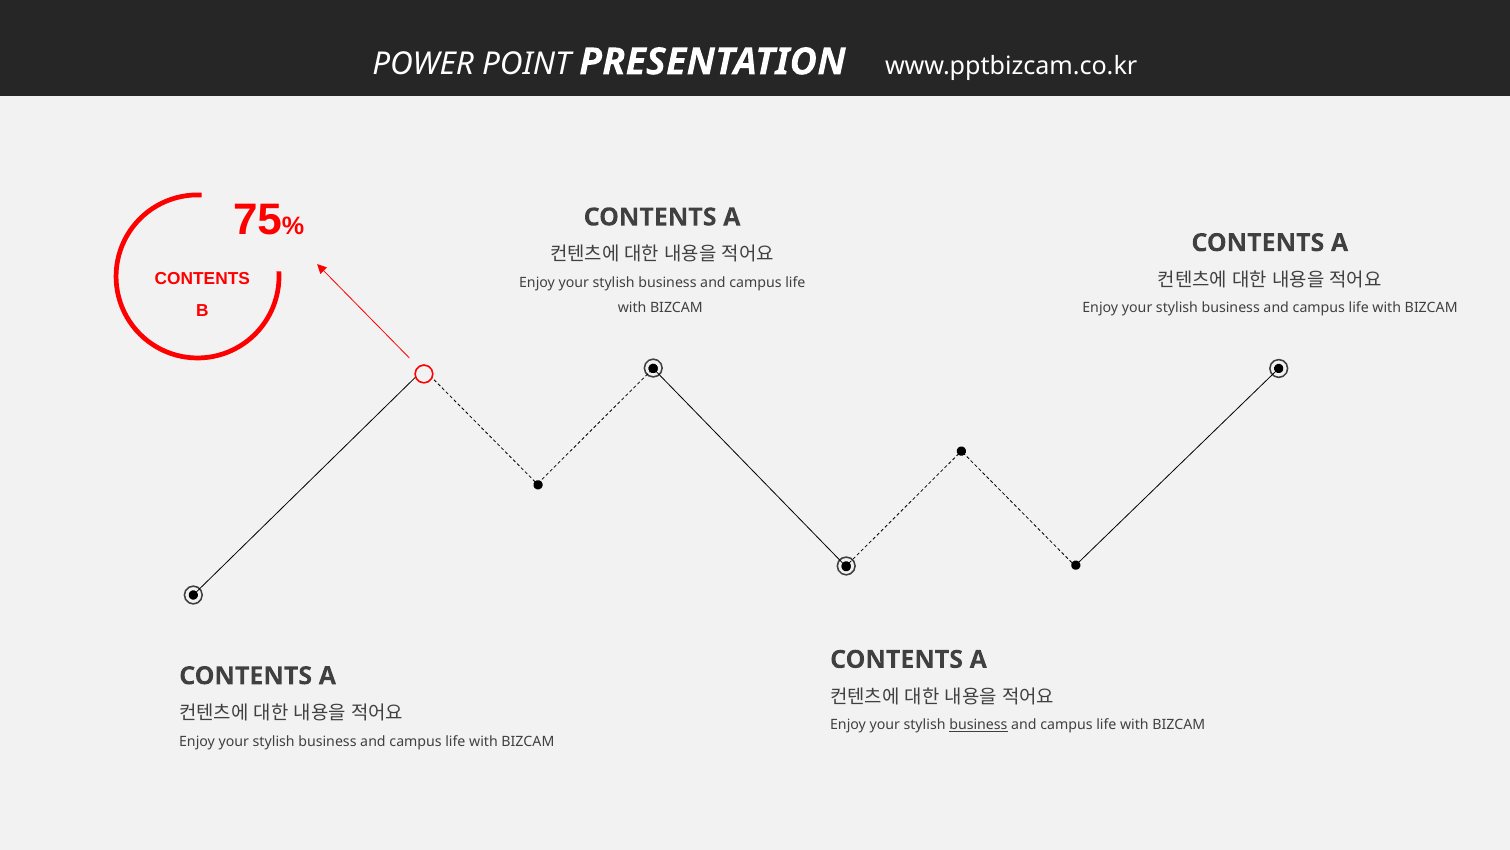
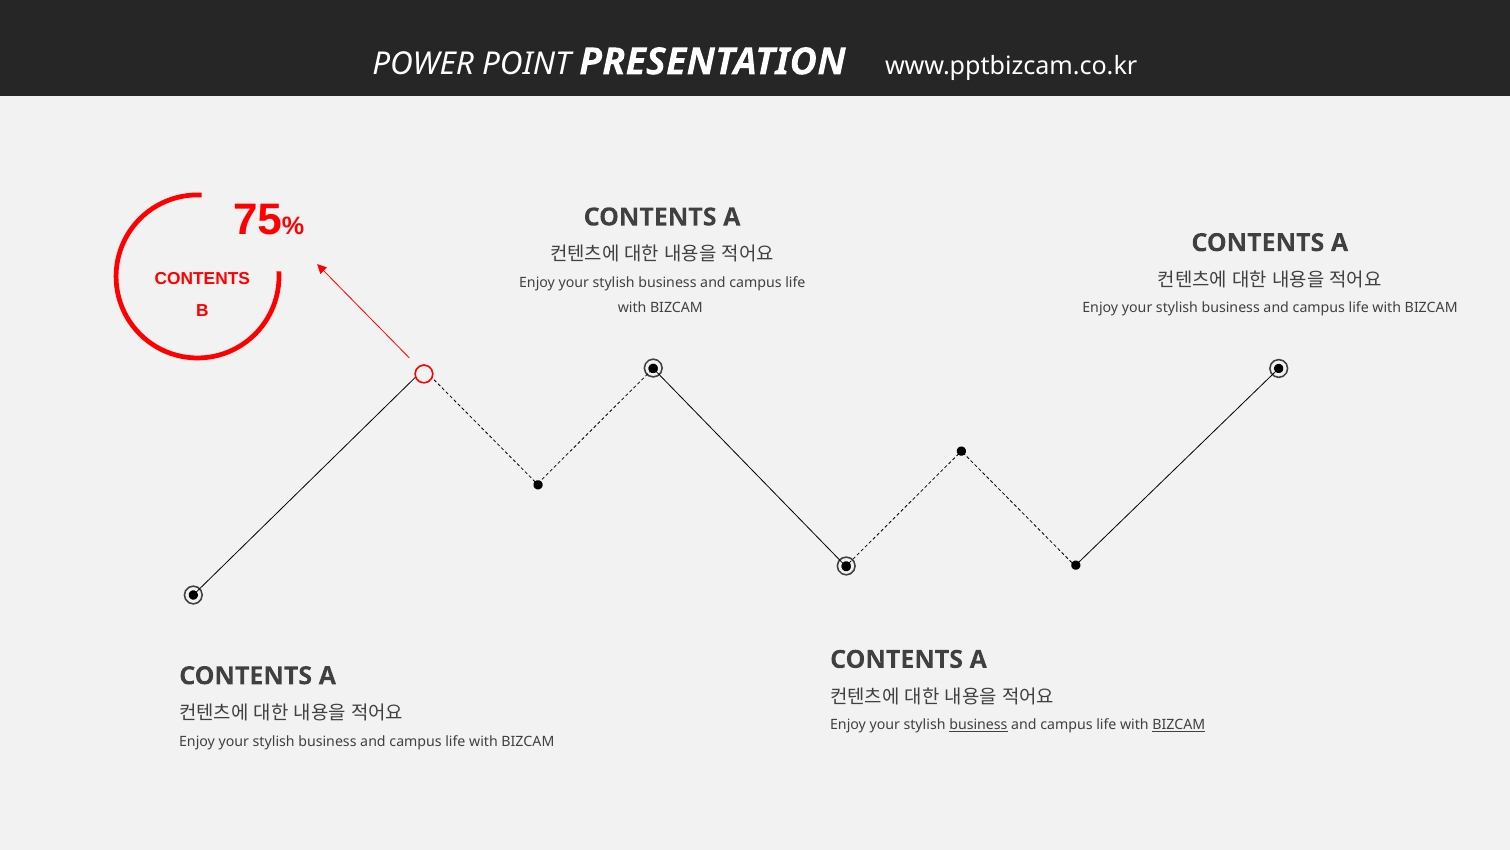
BIZCAM at (1179, 724) underline: none -> present
